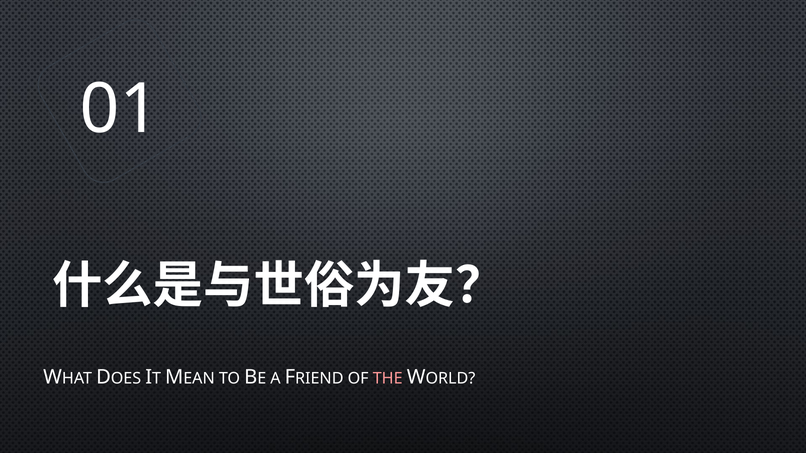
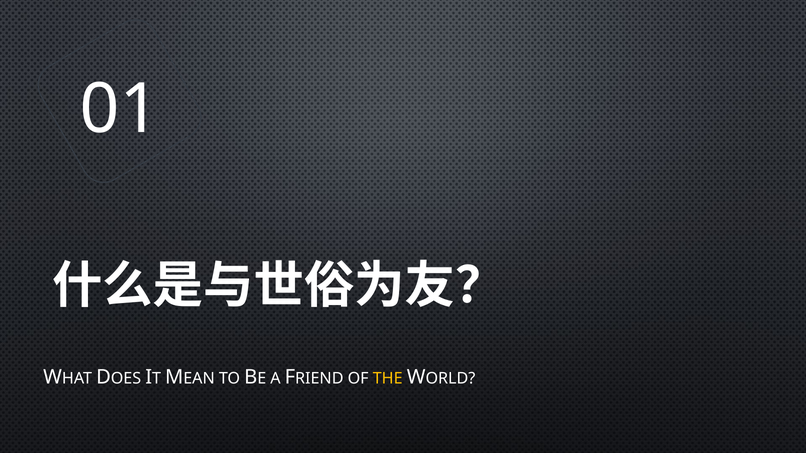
THE colour: pink -> yellow
